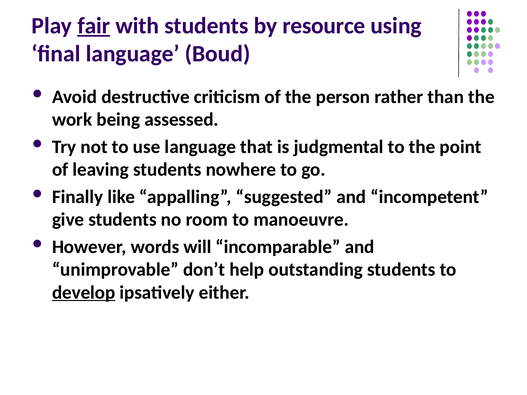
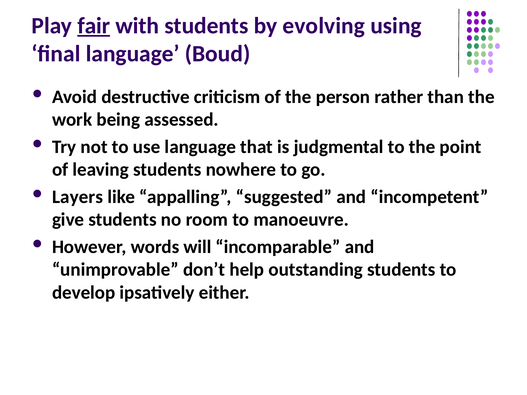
resource: resource -> evolving
Finally: Finally -> Layers
develop underline: present -> none
